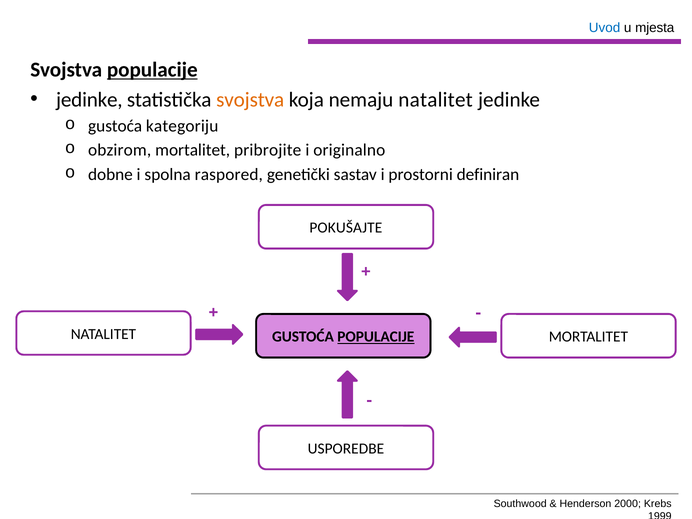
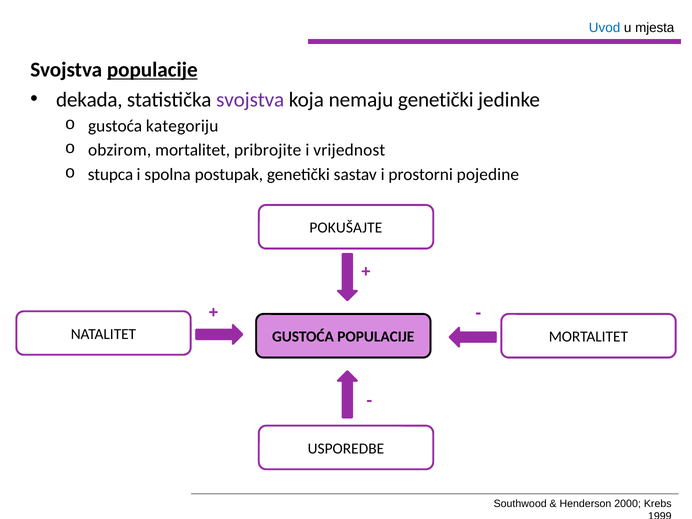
jedinke at (89, 100): jedinke -> dekada
svojstva at (250, 100) colour: orange -> purple
nemaju natalitet: natalitet -> genetički
originalno: originalno -> vrijednost
dobne: dobne -> stupca
raspored: raspored -> postupak
definiran: definiran -> pojedine
POPULACIJE at (376, 337) underline: present -> none
